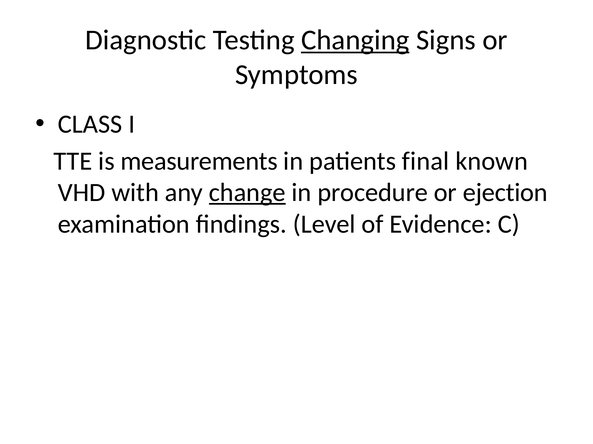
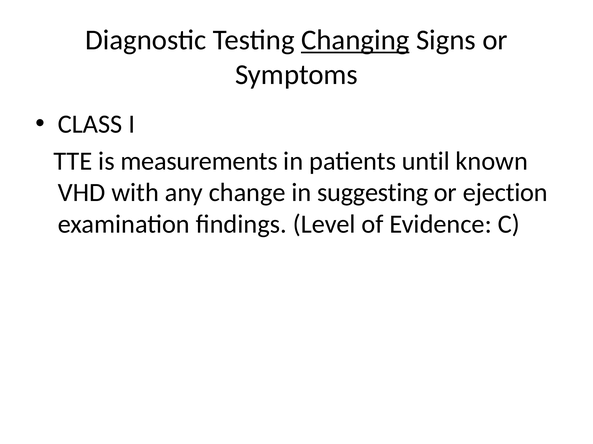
final: final -> until
change underline: present -> none
procedure: procedure -> suggesting
